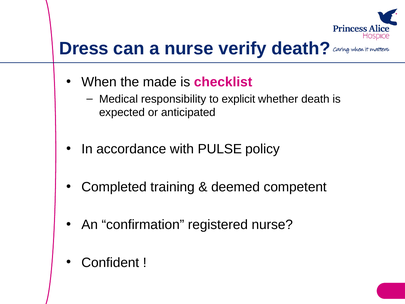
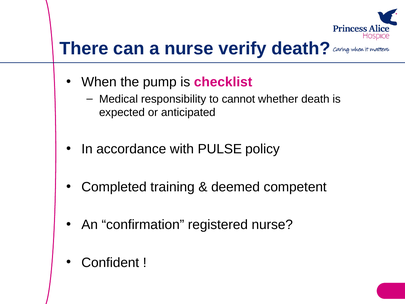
Dress: Dress -> There
made: made -> pump
explicit: explicit -> cannot
